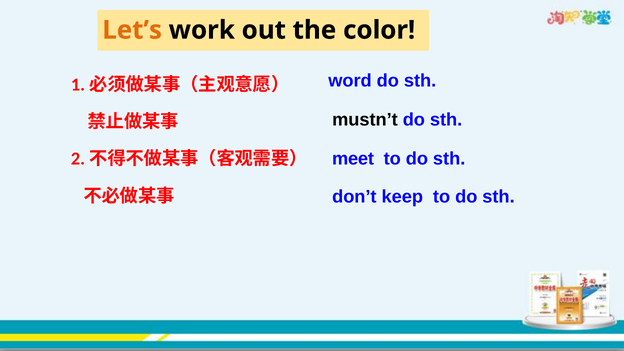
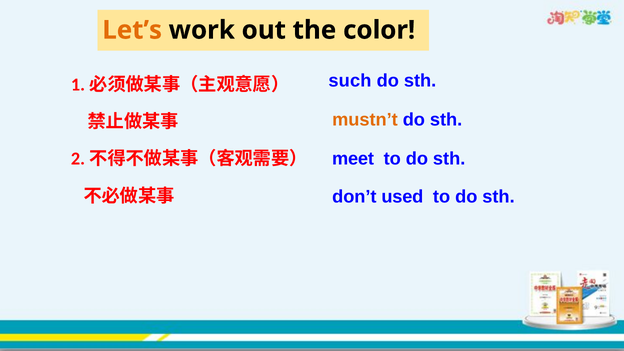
word: word -> such
mustn’t colour: black -> orange
keep: keep -> used
